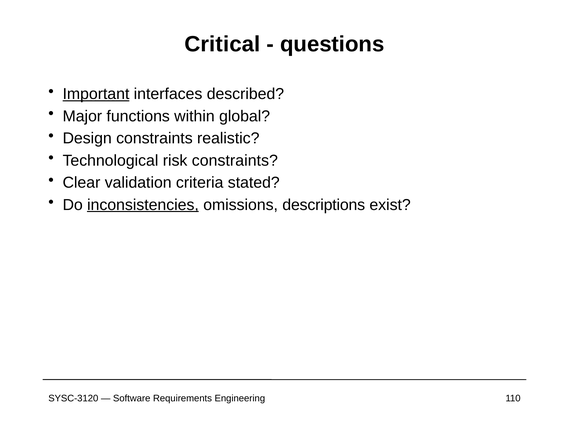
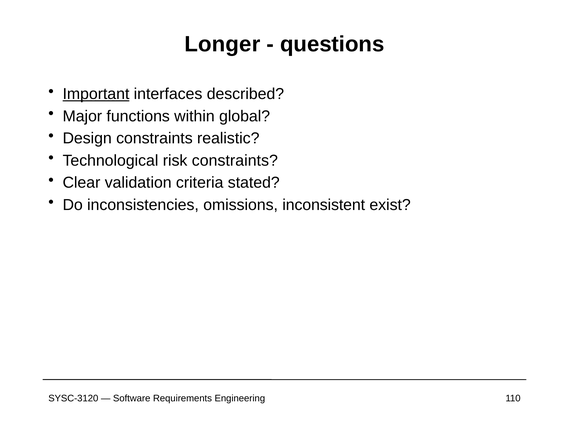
Critical: Critical -> Longer
inconsistencies underline: present -> none
descriptions: descriptions -> inconsistent
